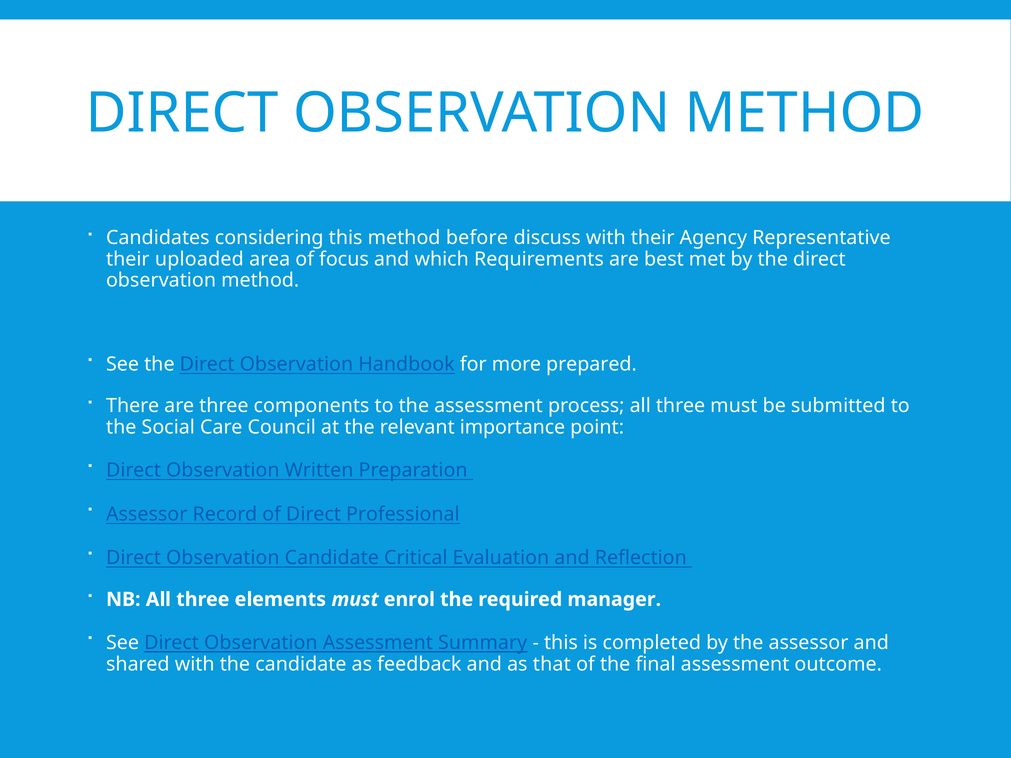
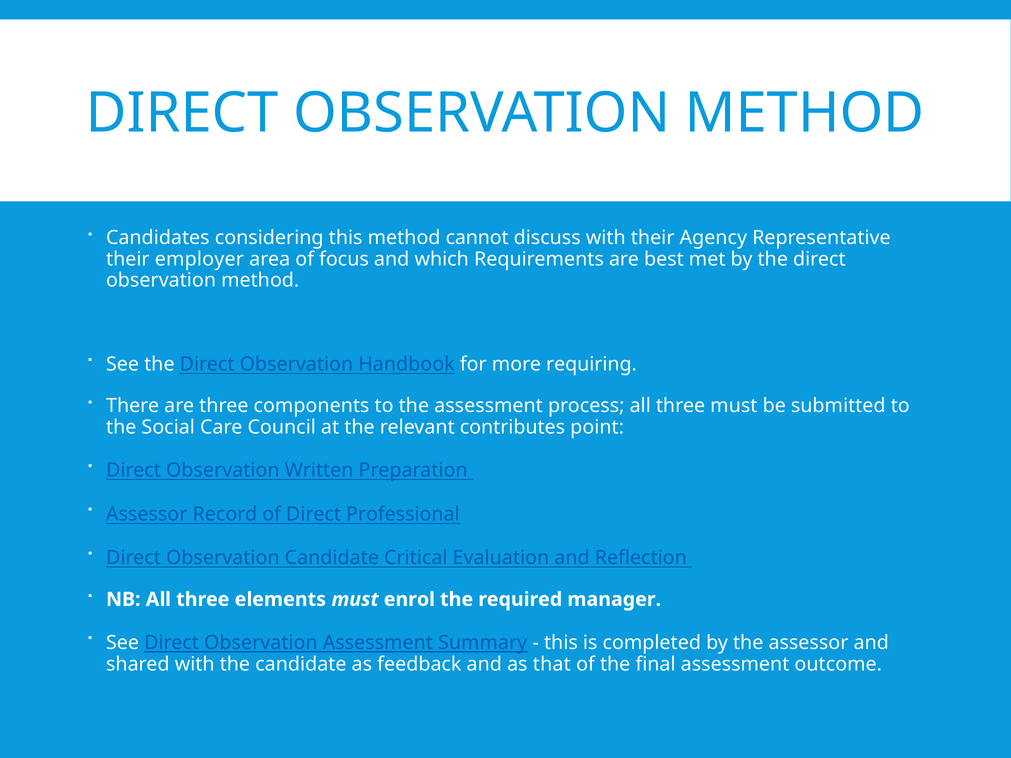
before: before -> cannot
uploaded: uploaded -> employer
prepared: prepared -> requiring
importance: importance -> contributes
